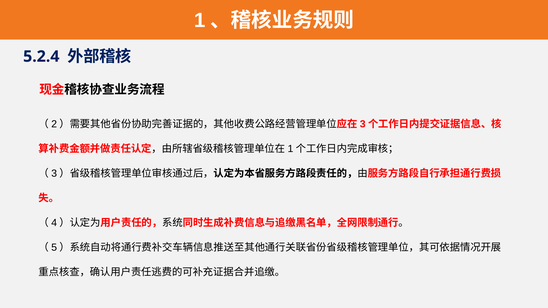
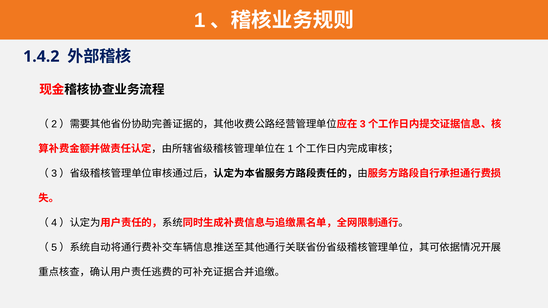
5.2.4: 5.2.4 -> 1.4.2
